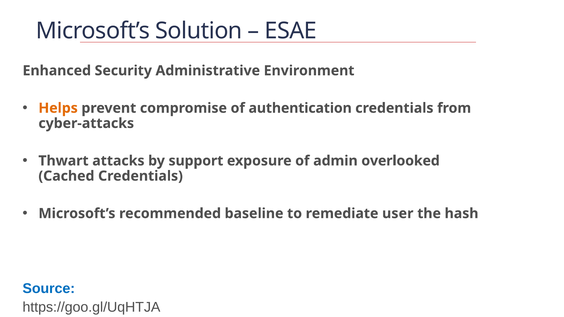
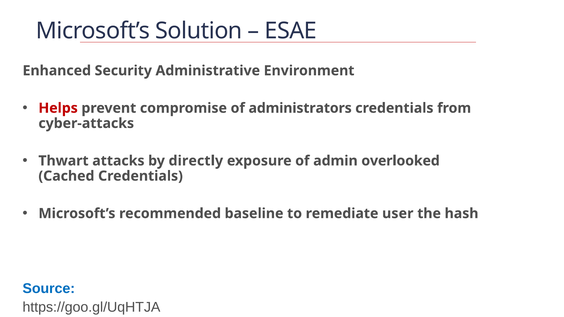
Helps colour: orange -> red
authentication: authentication -> administrators
support: support -> directly
